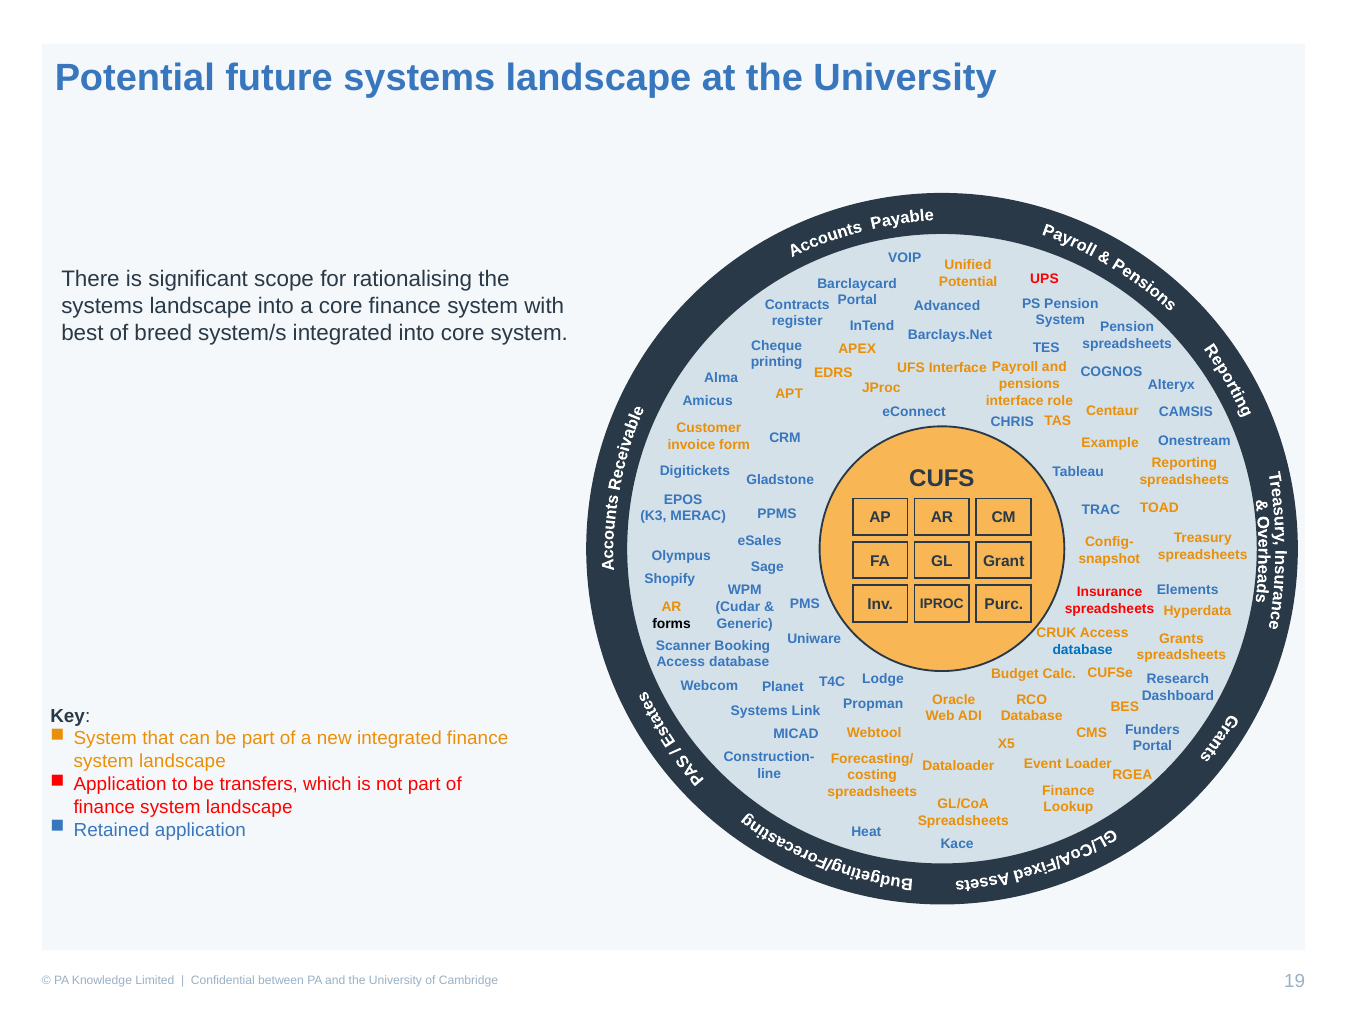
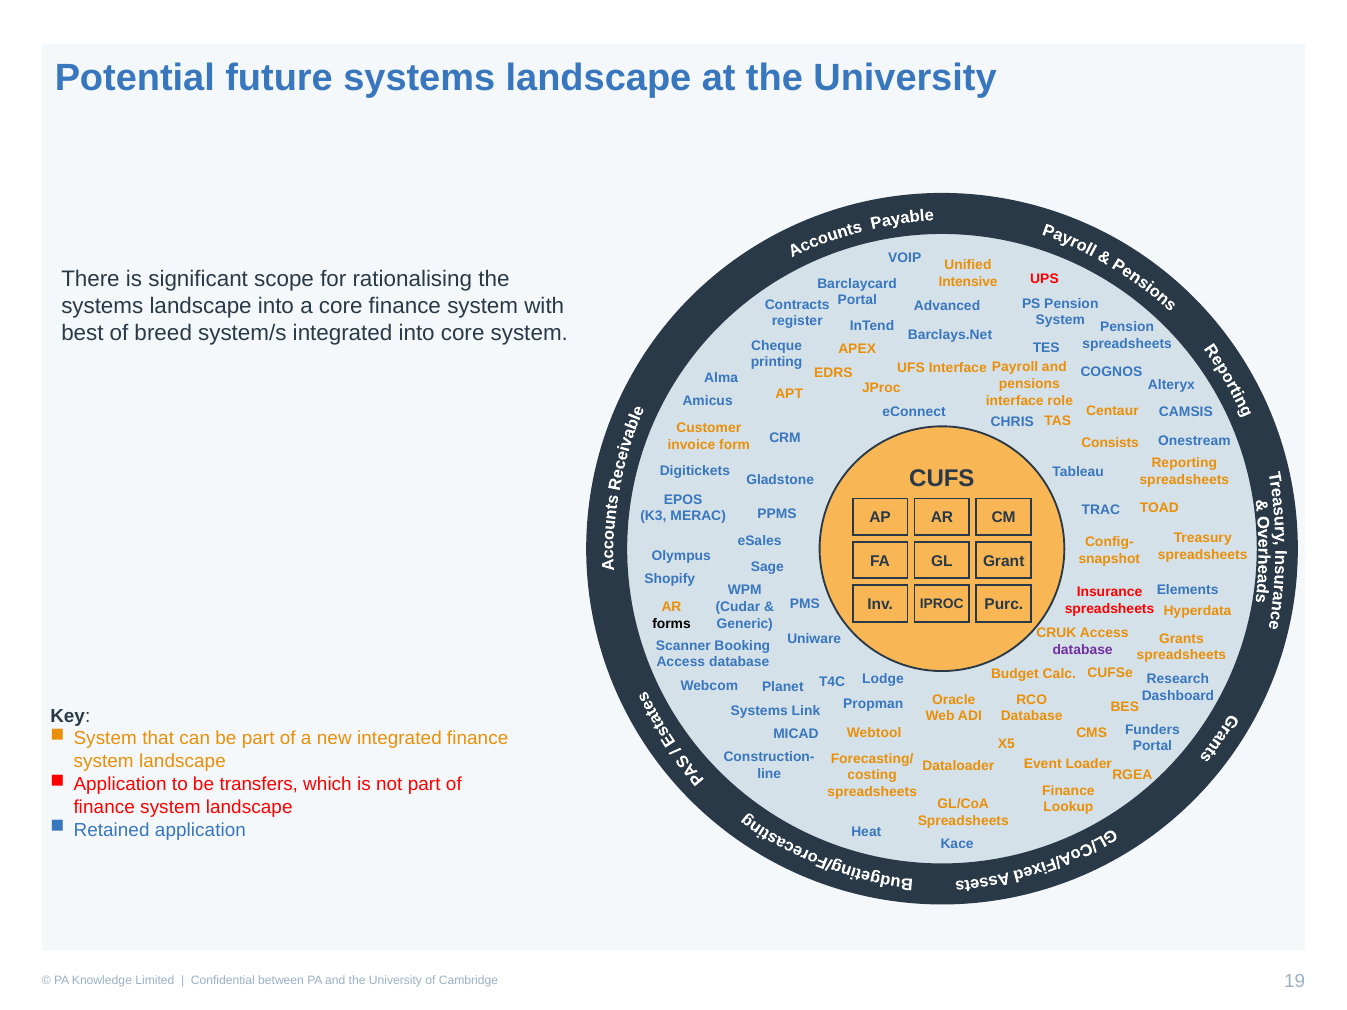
Potential at (968, 282): Potential -> Intensive
Example: Example -> Consists
database at (1083, 650) colour: blue -> purple
